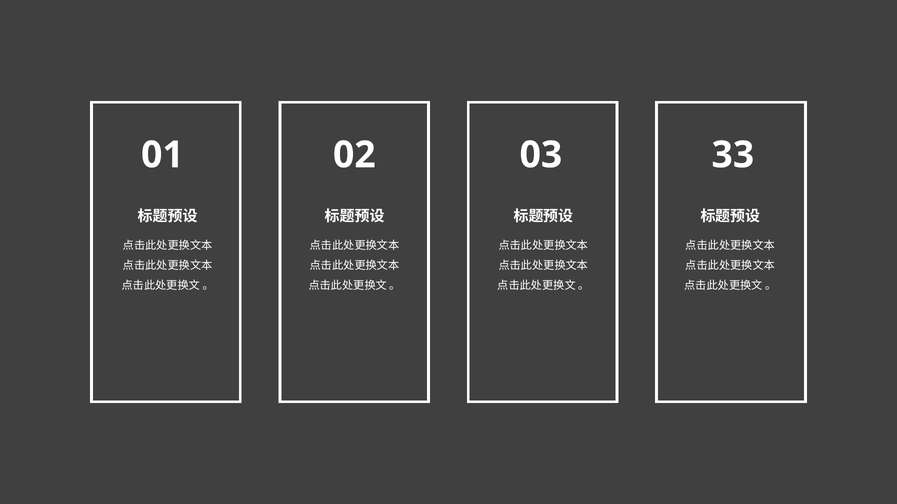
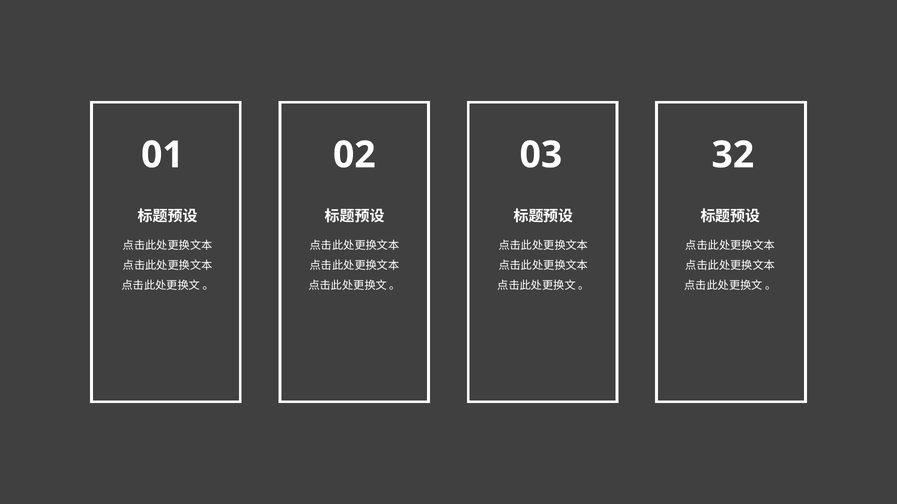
33: 33 -> 32
